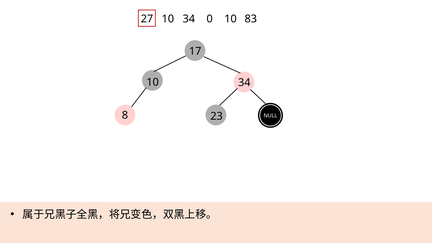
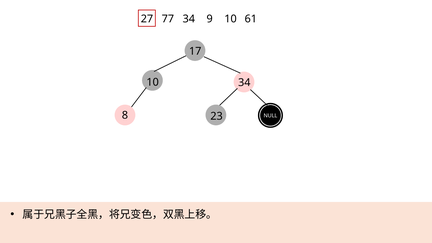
27 10: 10 -> 77
0: 0 -> 9
83: 83 -> 61
